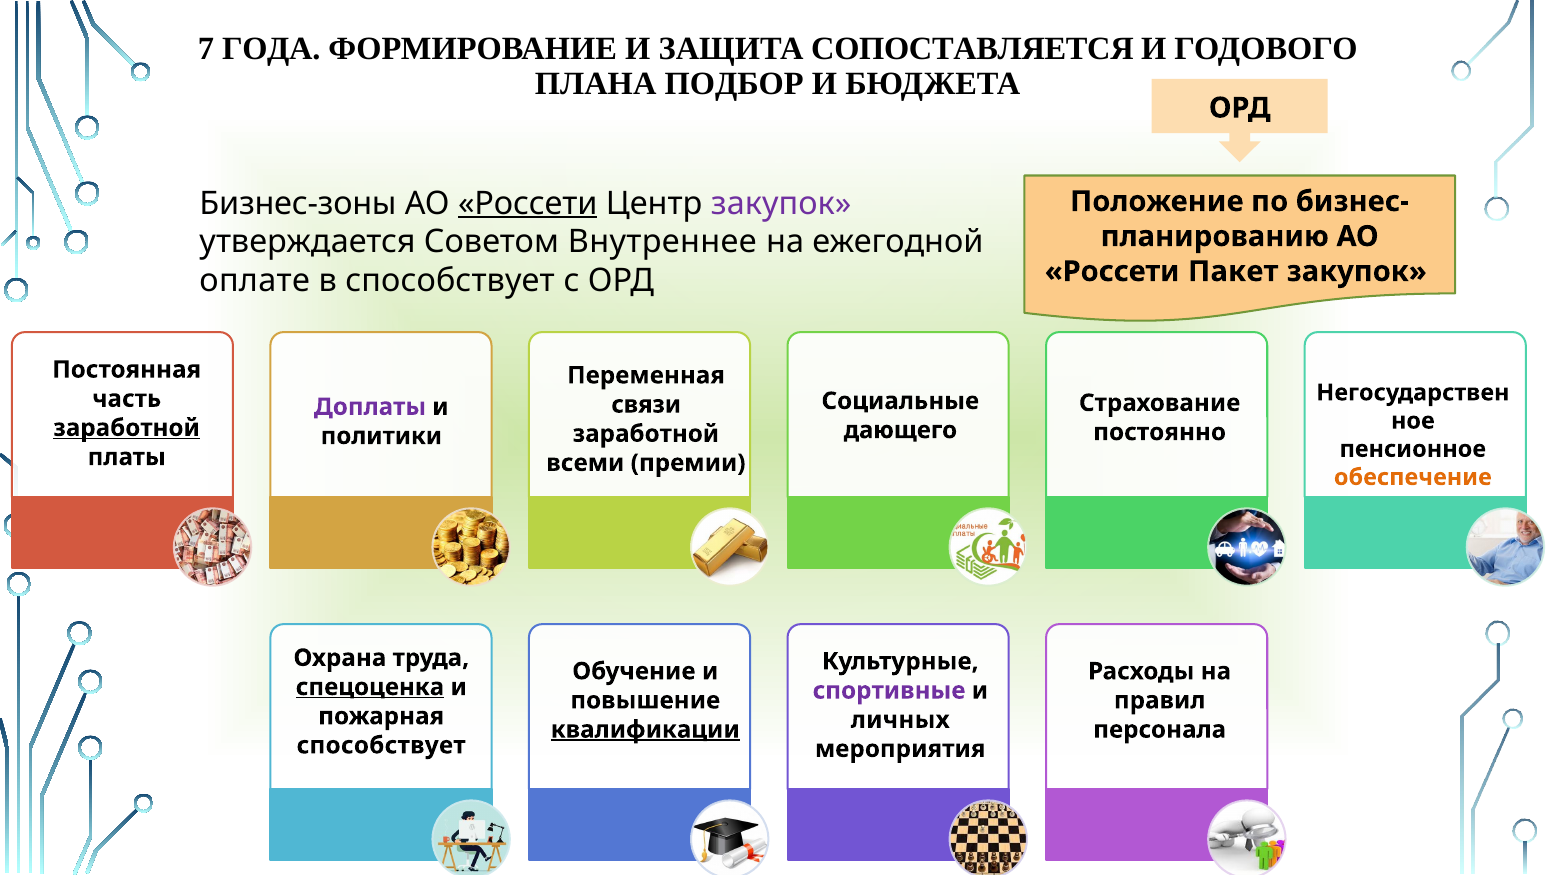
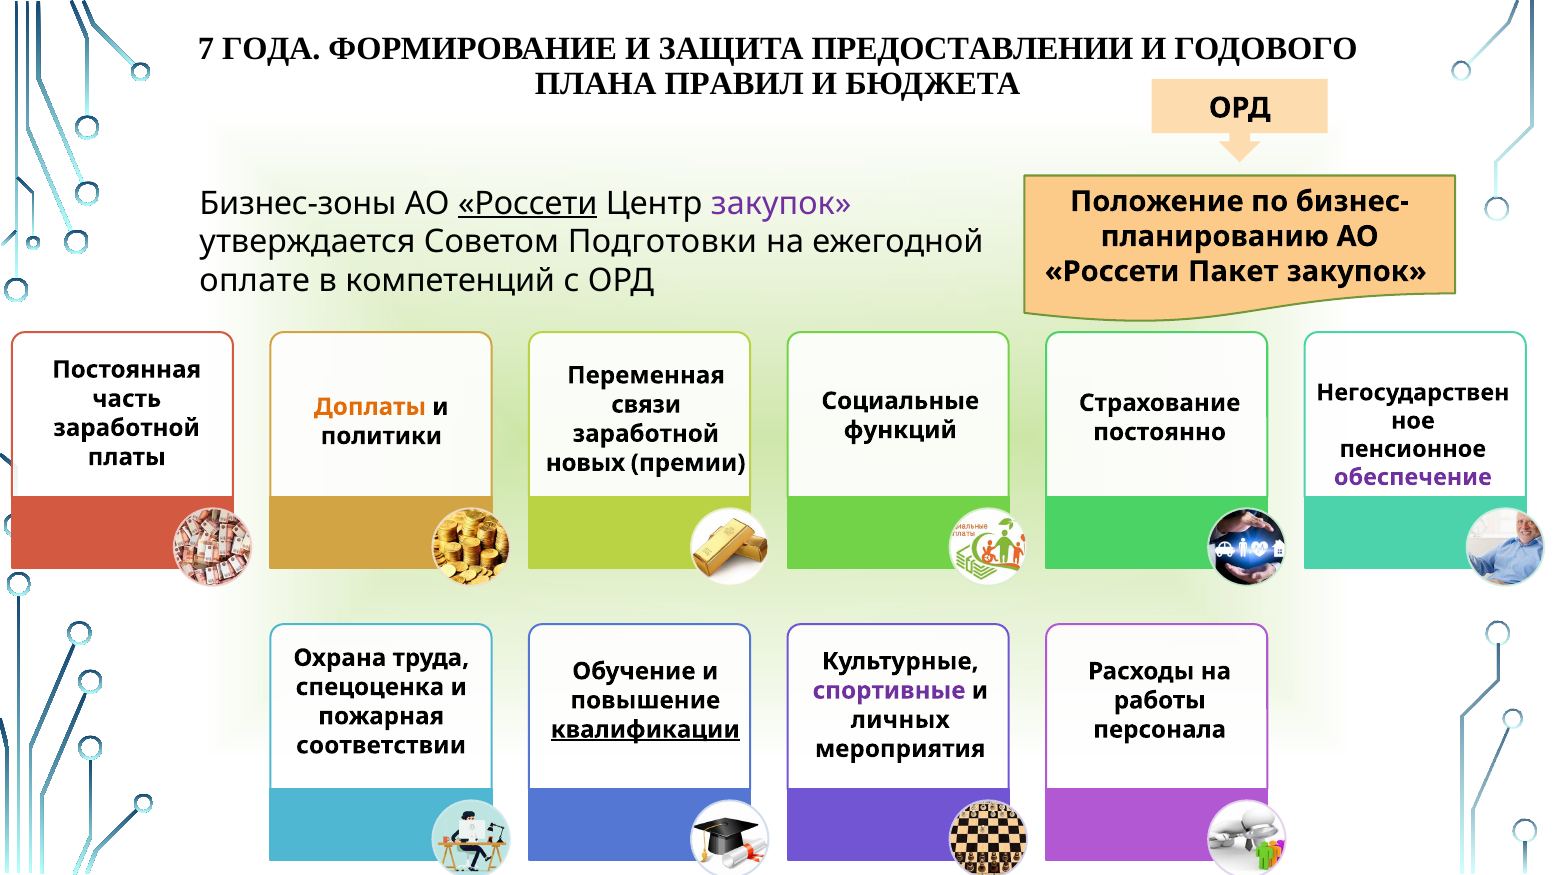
СОПОСТАВЛЯЕТСЯ: СОПОСТАВЛЯЕТСЯ -> ПРЕДОСТАВЛЕНИИ
ПОДБОР: ПОДБОР -> ПРАВИЛ
Внутреннее: Внутреннее -> Подготовки
в способствует: способствует -> компетенций
Доплаты colour: purple -> orange
заработной at (127, 428) underline: present -> none
дающего: дающего -> функций
всеми: всеми -> новых
обеспечение colour: orange -> purple
спецоценка underline: present -> none
правил: правил -> работы
способствует at (381, 746): способствует -> соответствии
